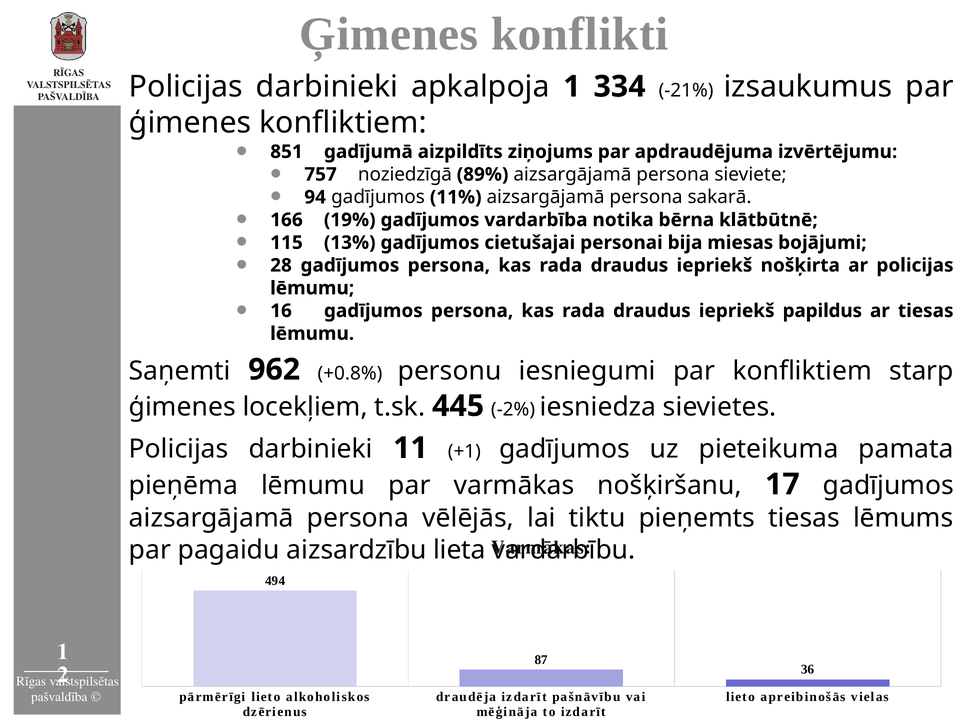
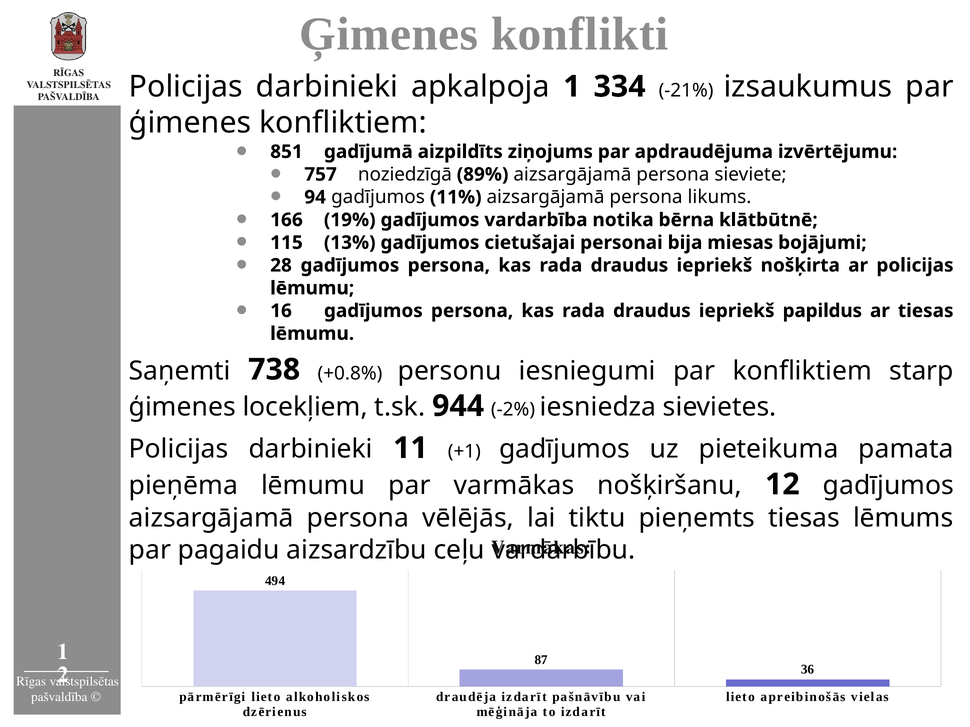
sakarā: sakarā -> likums
962: 962 -> 738
445: 445 -> 944
17: 17 -> 12
lieta: lieta -> ceļu
